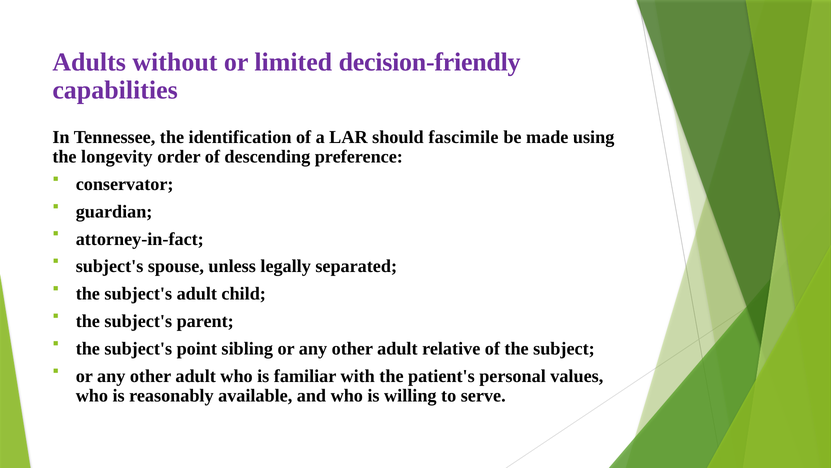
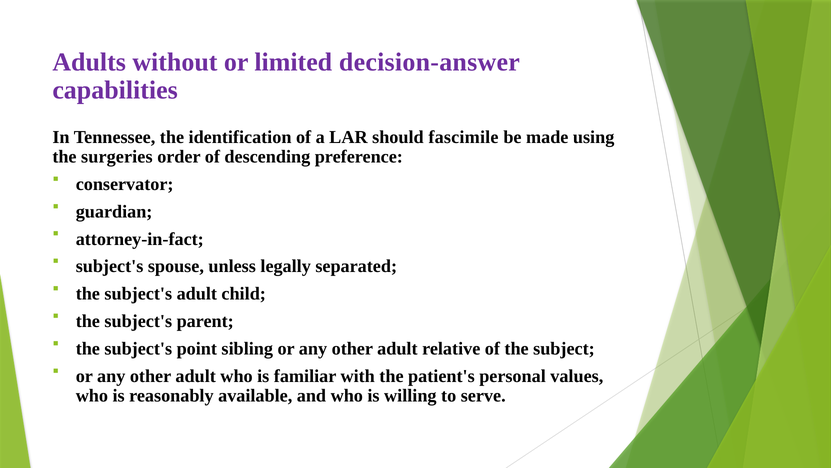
decision-friendly: decision-friendly -> decision-answer
longevity: longevity -> surgeries
